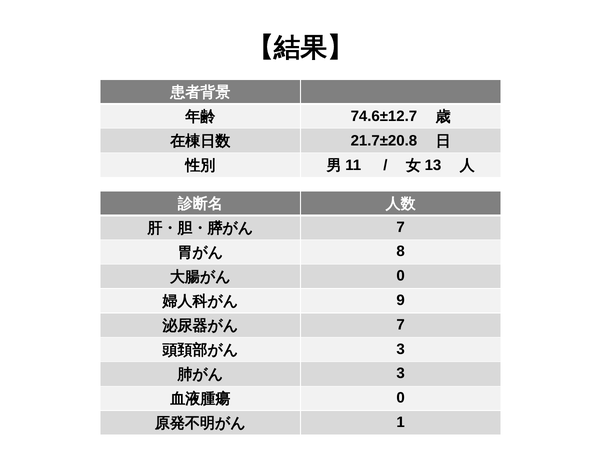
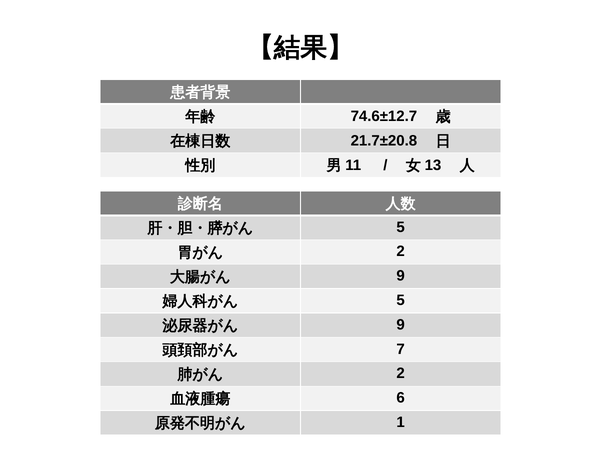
7 at (401, 227): 7 -> 5
8 at (401, 251): 8 -> 2
0 at (401, 276): 0 -> 9
9 at (401, 300): 9 -> 5
7 at (401, 324): 7 -> 9
3 at (401, 349): 3 -> 7
3 at (401, 373): 3 -> 2
0 at (401, 398): 0 -> 6
